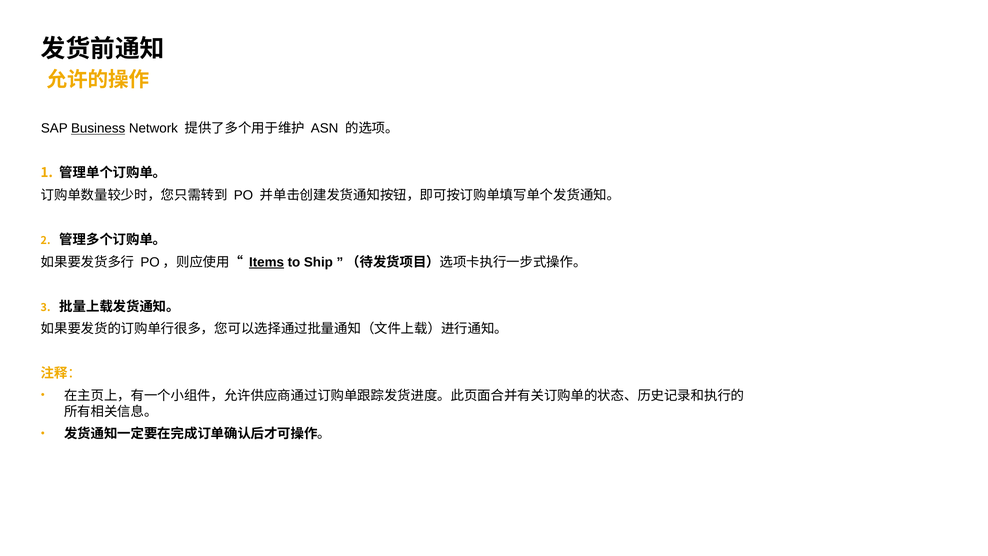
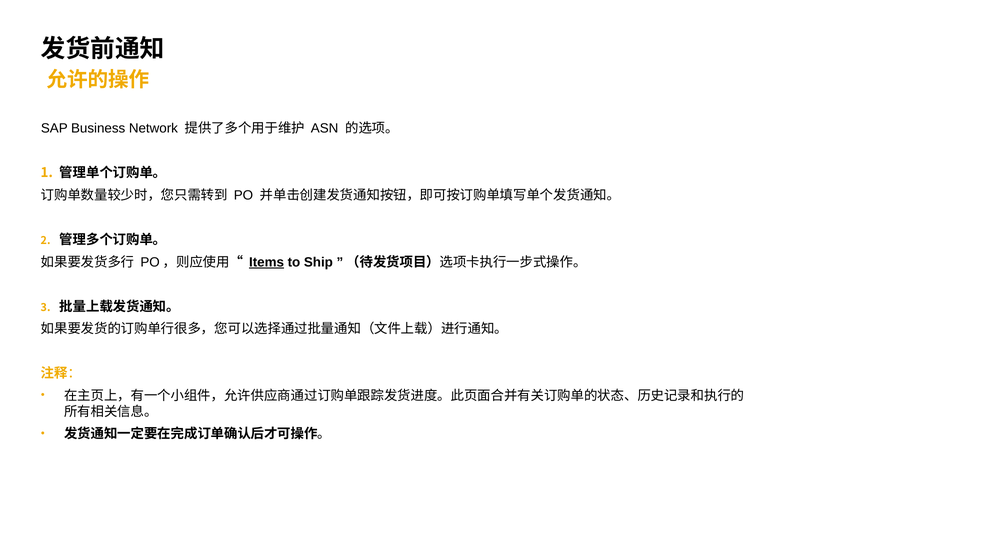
Business underline: present -> none
